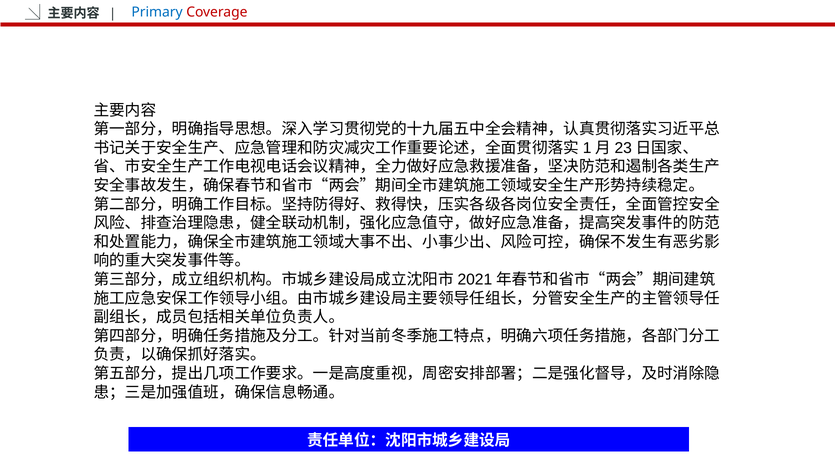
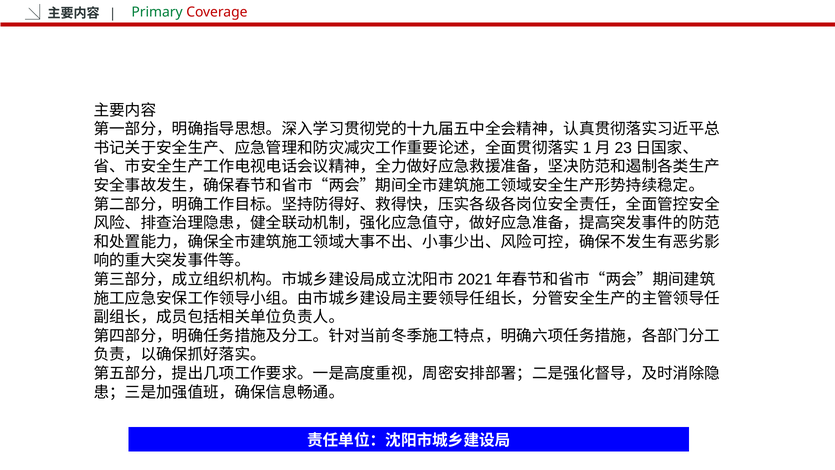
Primary colour: blue -> green
